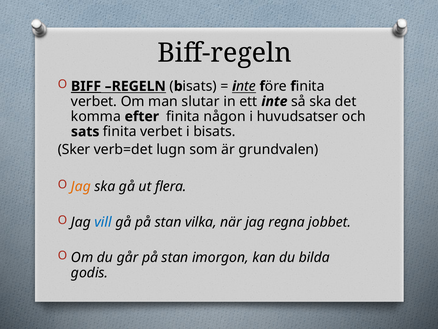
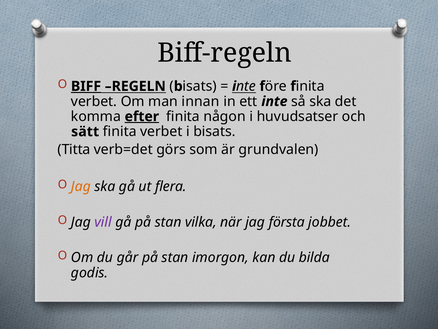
slutar: slutar -> innan
efter underline: none -> present
sats: sats -> sätt
Sker: Sker -> Titta
lugn: lugn -> görs
vill colour: blue -> purple
regna: regna -> första
